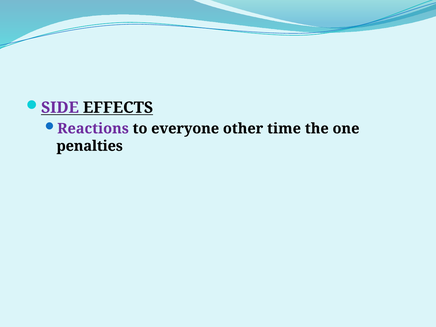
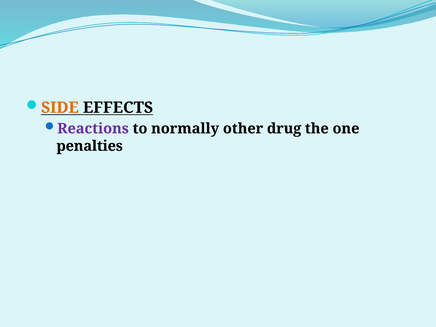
SIDE colour: purple -> orange
everyone: everyone -> normally
time: time -> drug
